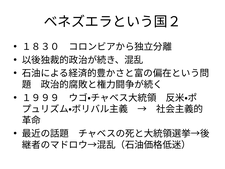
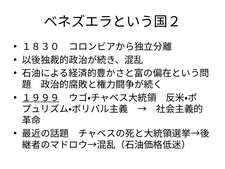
１９９９ underline: none -> present
